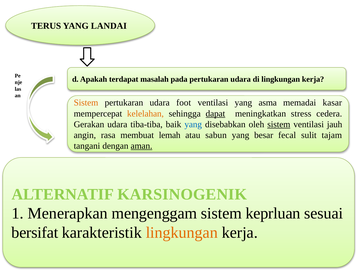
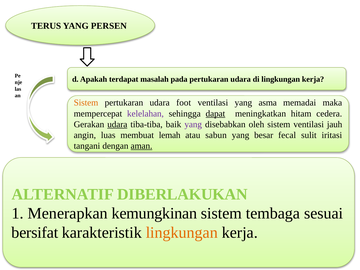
LANDAI: LANDAI -> PERSEN
kasar: kasar -> maka
kelelahan colour: orange -> purple
stress: stress -> hitam
udara at (117, 124) underline: none -> present
yang at (193, 124) colour: blue -> purple
sistem at (279, 124) underline: present -> none
rasa: rasa -> luas
tajam: tajam -> iritasi
KARSINOGENIK: KARSINOGENIK -> DIBERLAKUKAN
mengenggam: mengenggam -> kemungkinan
keprluan: keprluan -> tembaga
